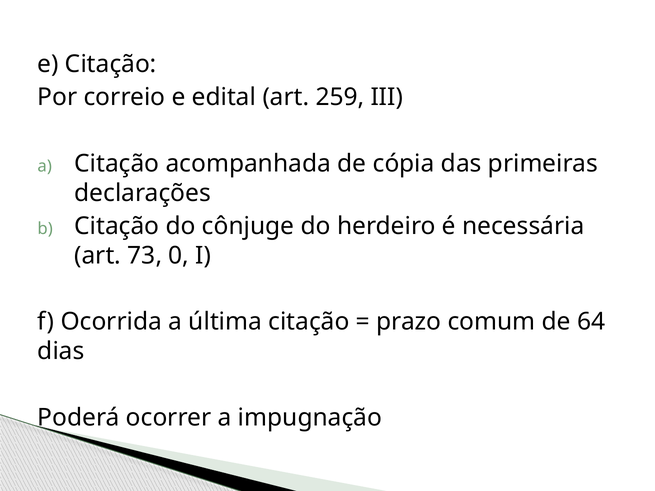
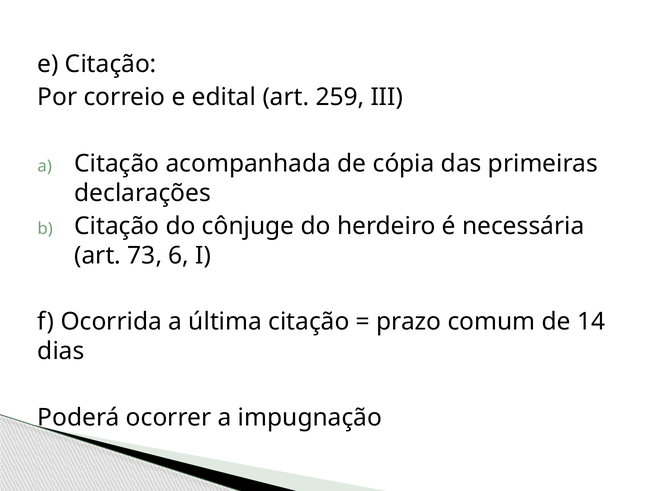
0: 0 -> 6
64: 64 -> 14
